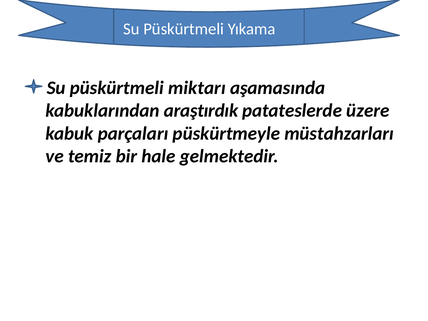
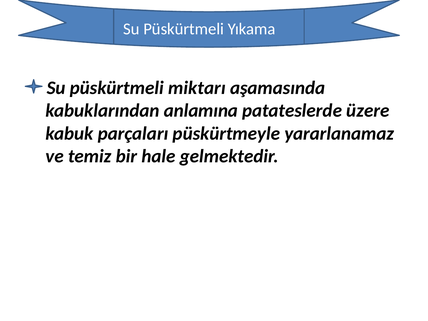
araştırdık: araştırdık -> anlamına
müstahzarları: müstahzarları -> yararlanamaz
